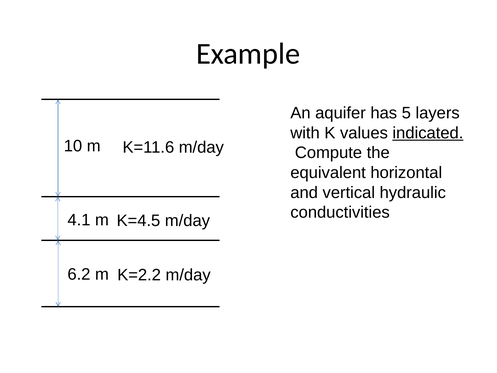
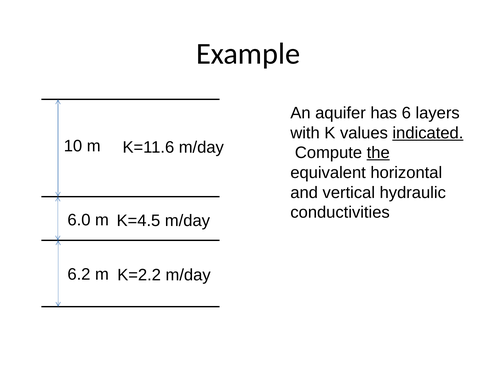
5: 5 -> 6
the underline: none -> present
4.1: 4.1 -> 6.0
